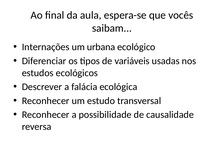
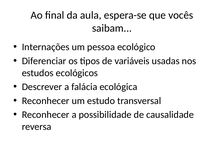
urbana: urbana -> pessoa
